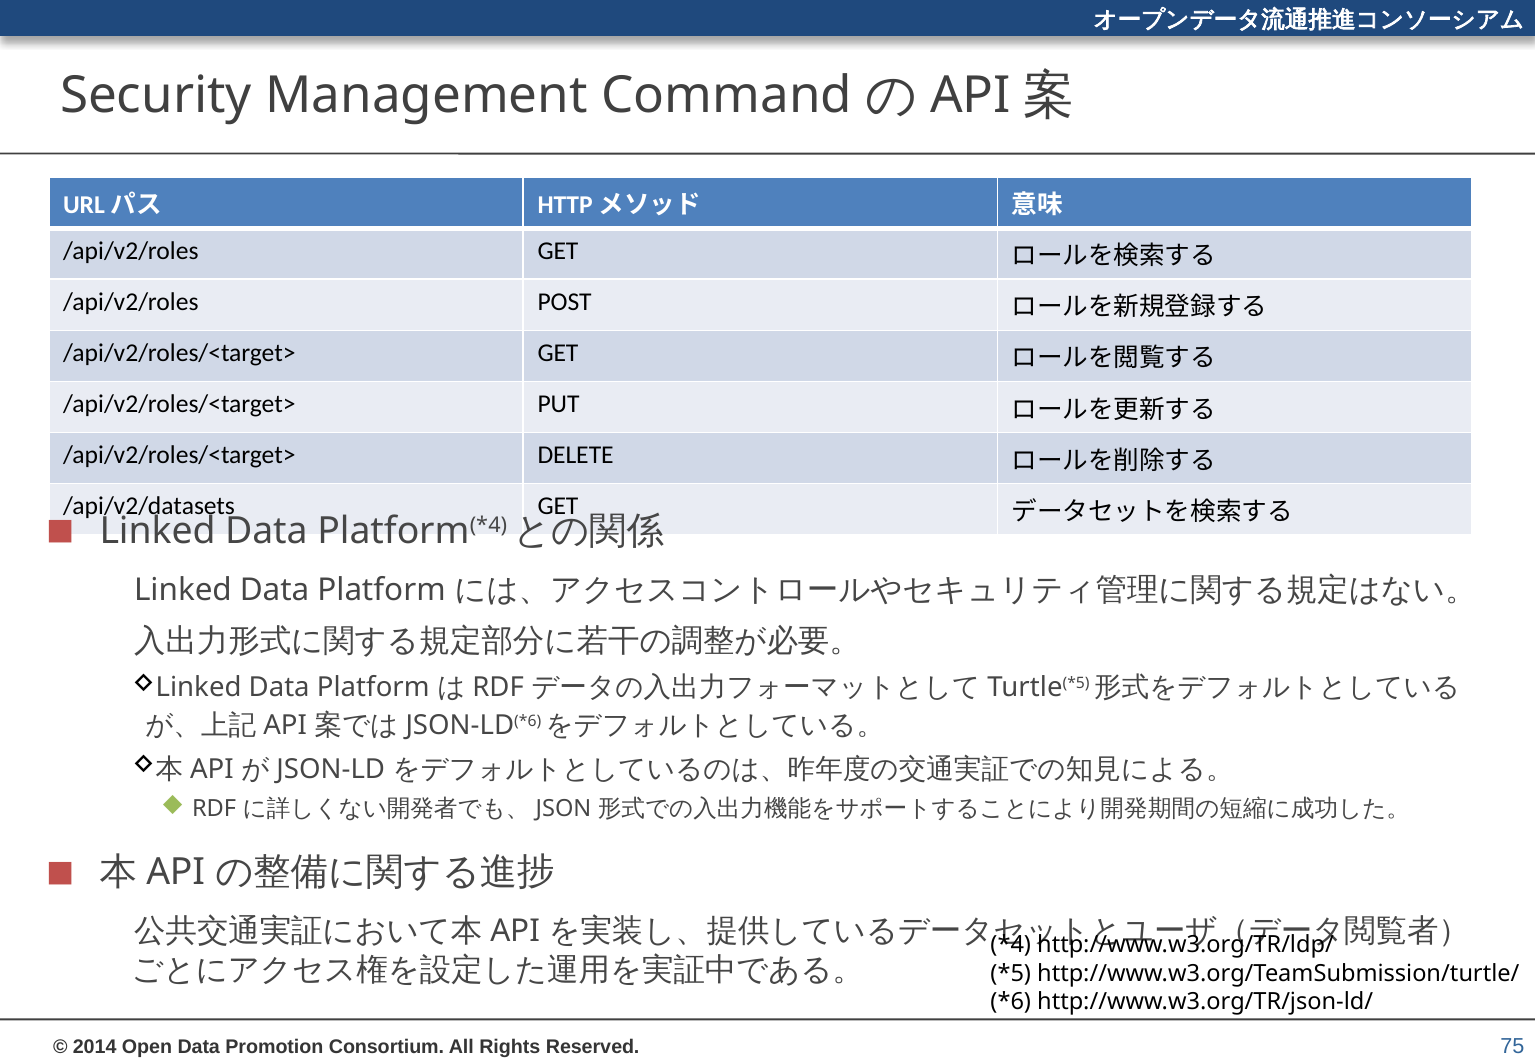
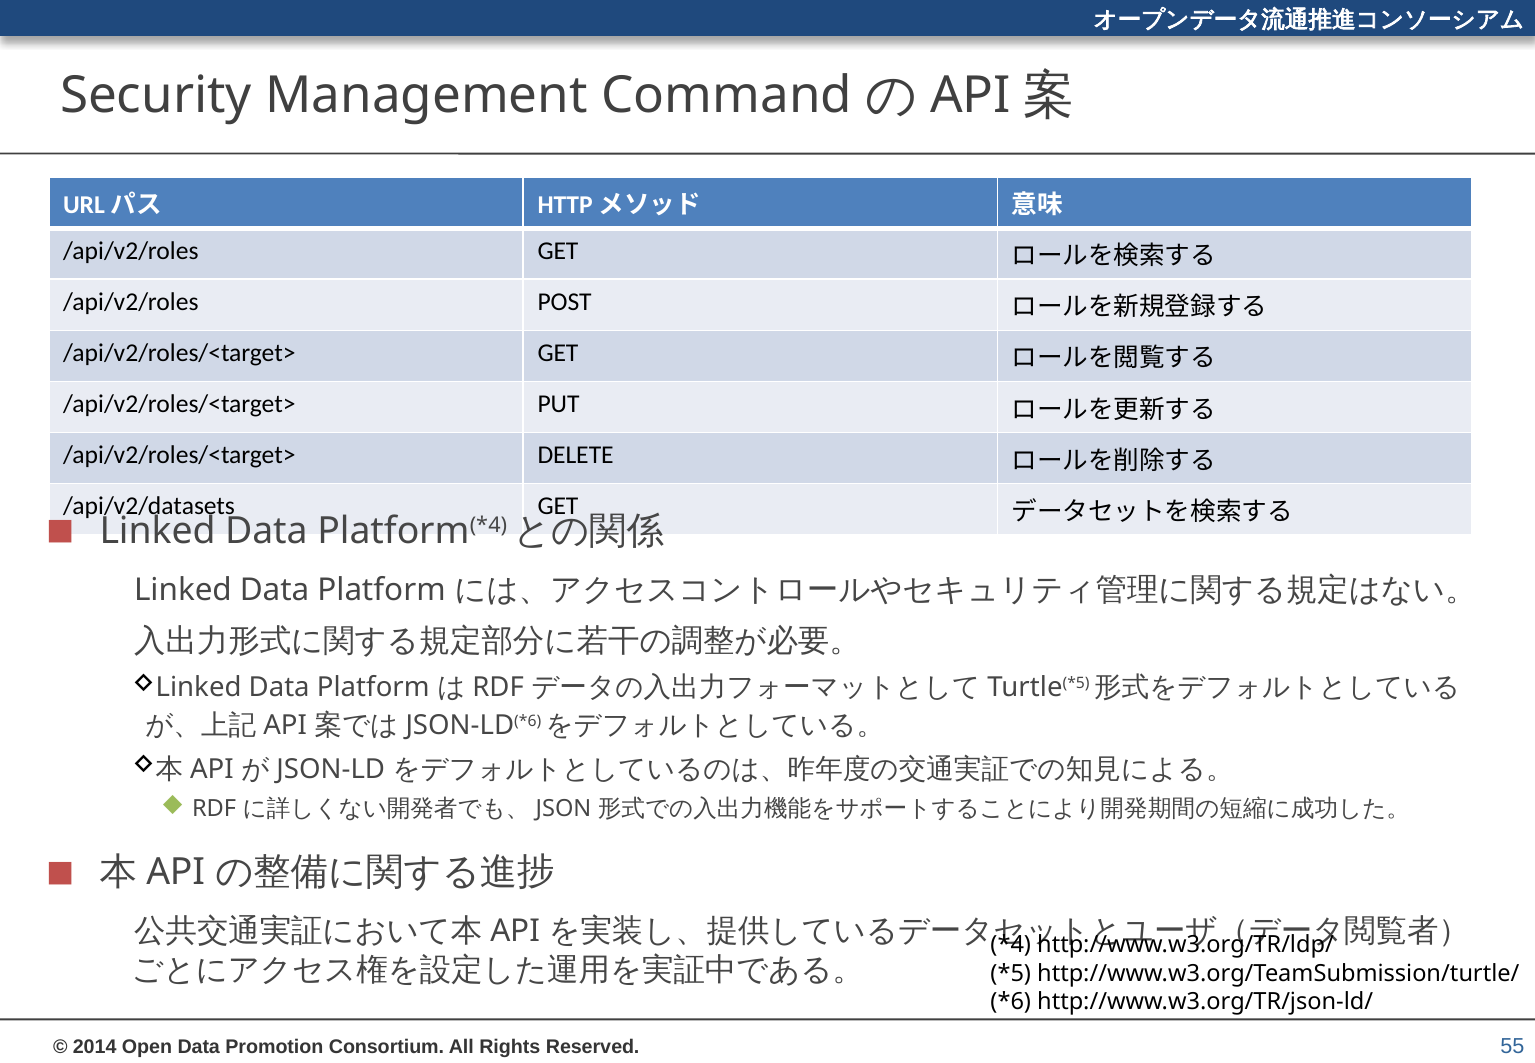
75: 75 -> 55
